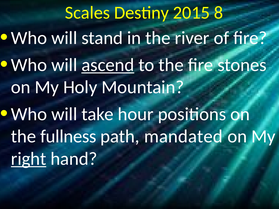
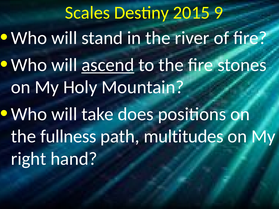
8: 8 -> 9
hour: hour -> does
mandated: mandated -> multitudes
right underline: present -> none
